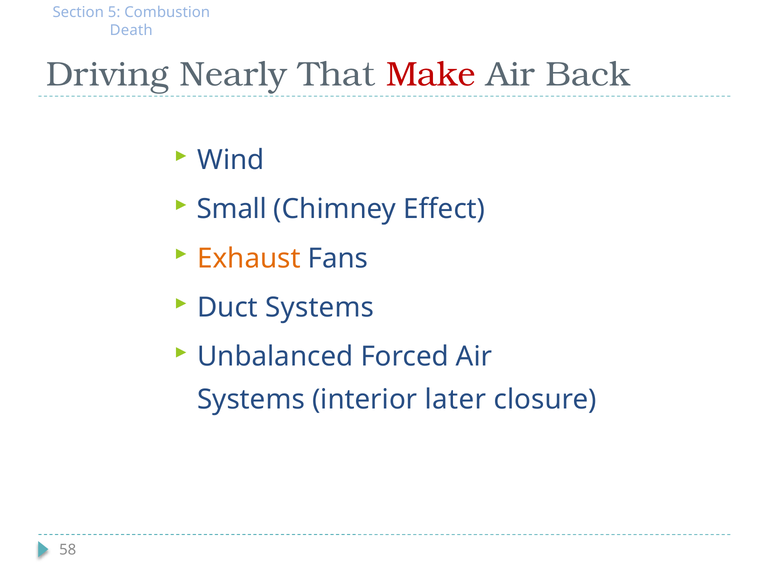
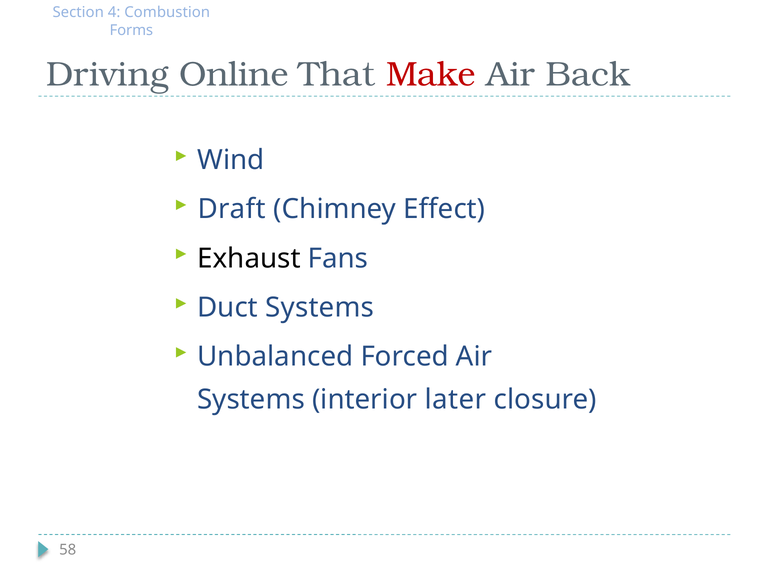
5: 5 -> 4
Death: Death -> Forms
Nearly: Nearly -> Online
Small: Small -> Draft
Exhaust colour: orange -> black
